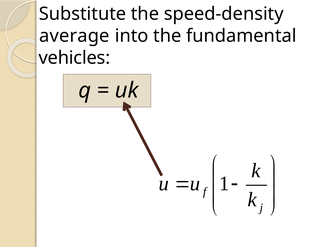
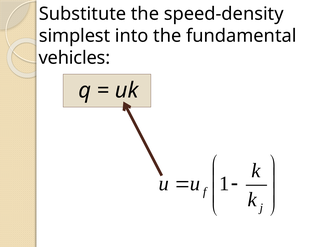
average: average -> simplest
